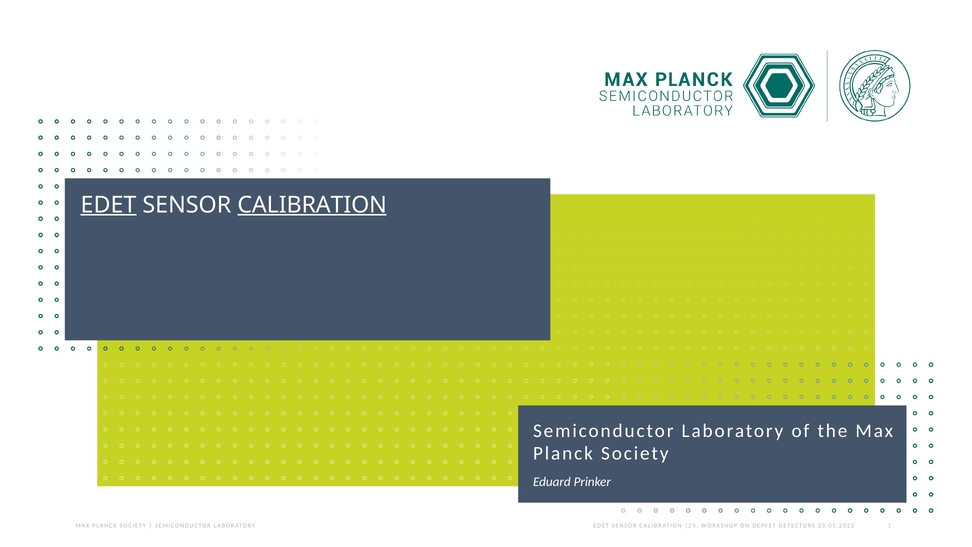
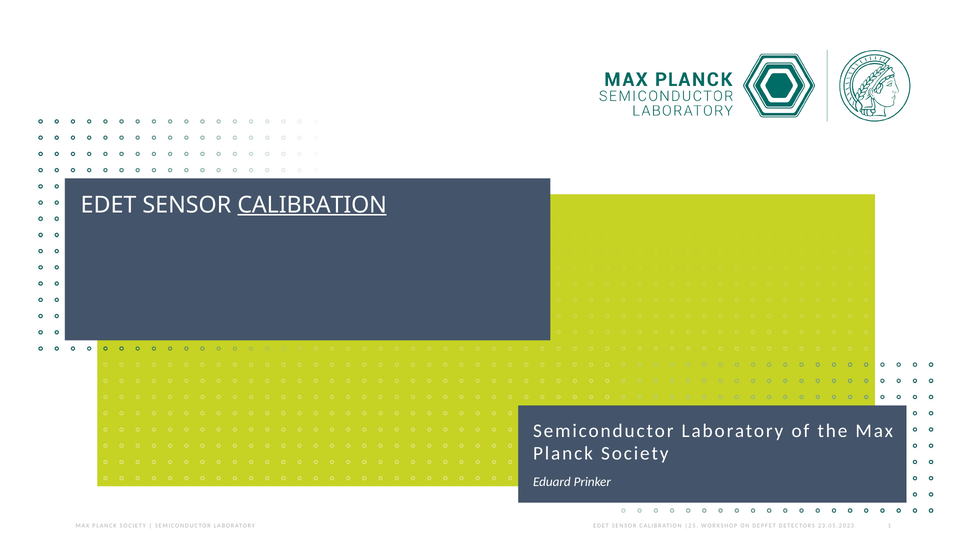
EDET at (108, 205) underline: present -> none
